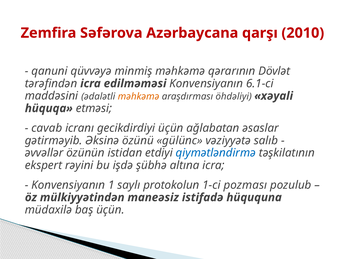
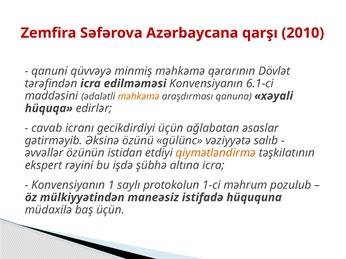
öhdəliyi: öhdəliyi -> qanuna
etməsi: etməsi -> edirlər
qiymətləndirmə colour: blue -> orange
pozması: pozması -> məhrum
